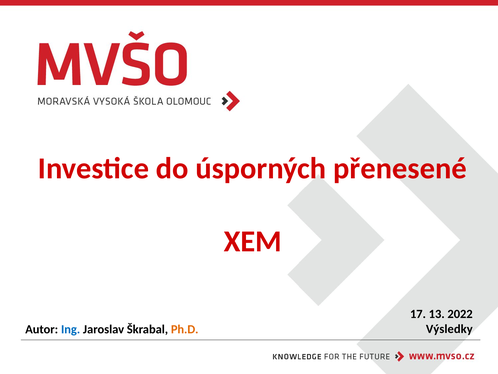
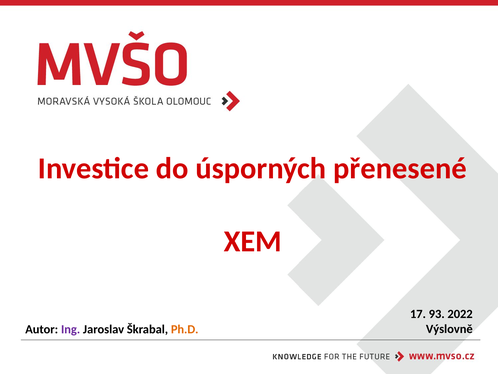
13: 13 -> 93
Výsledky: Výsledky -> Výslovně
Ing colour: blue -> purple
